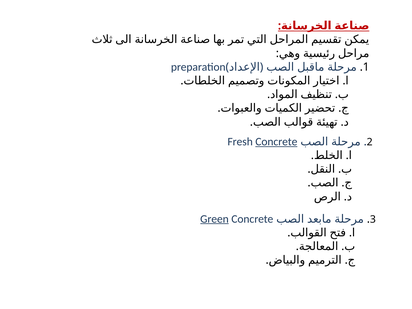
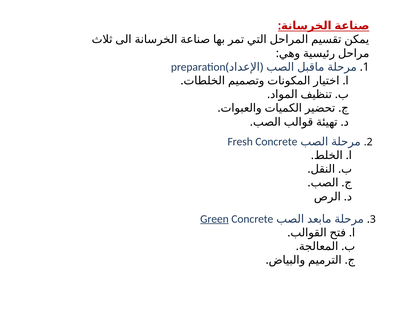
Concrete at (276, 142) underline: present -> none
